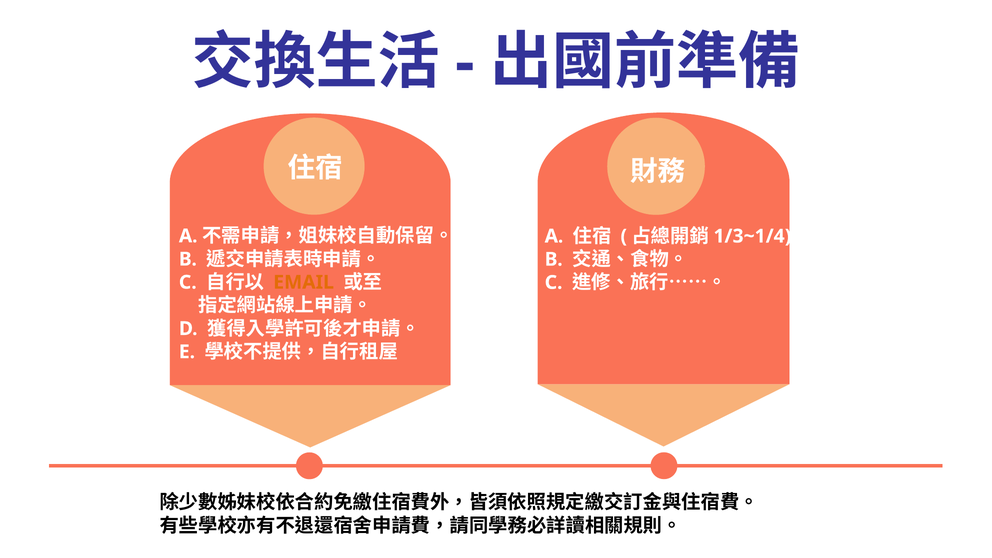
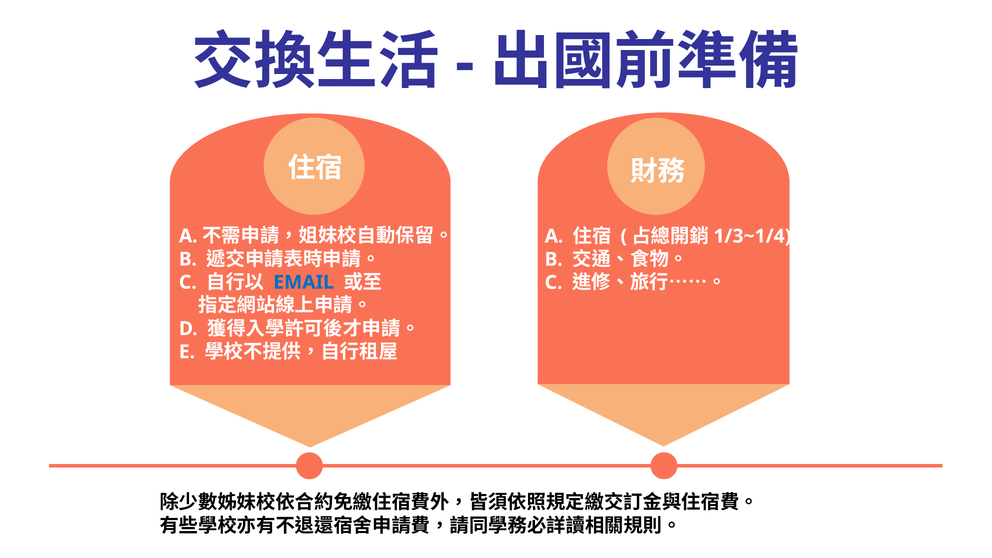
EMAIL colour: orange -> blue
